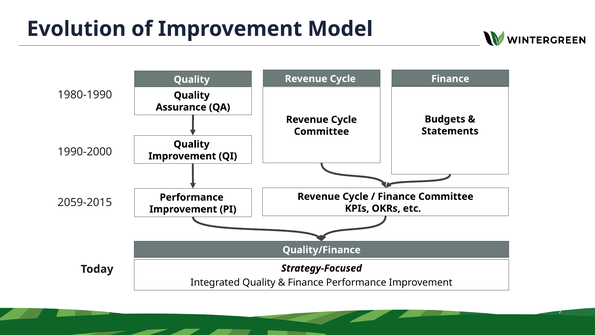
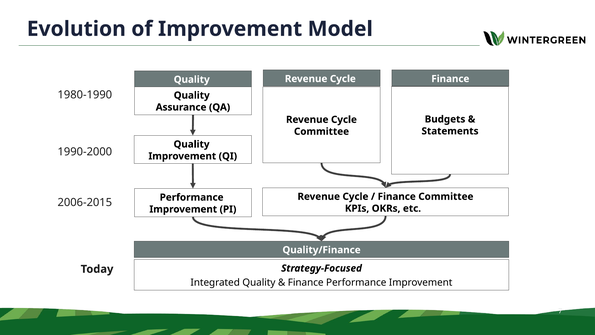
2059-2015: 2059-2015 -> 2006-2015
